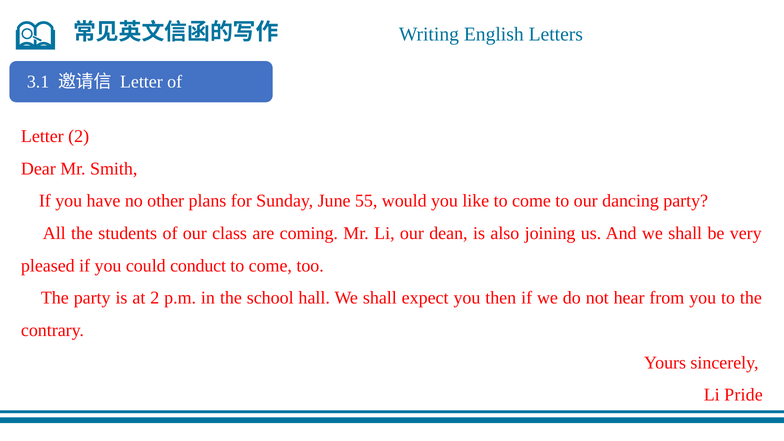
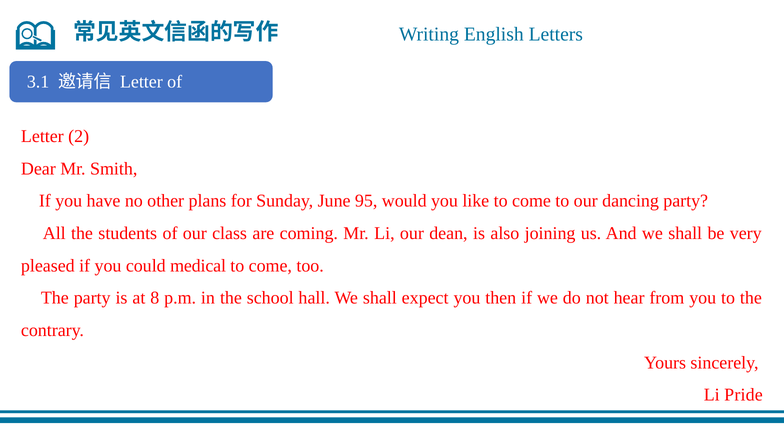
55: 55 -> 95
conduct: conduct -> medical
at 2: 2 -> 8
